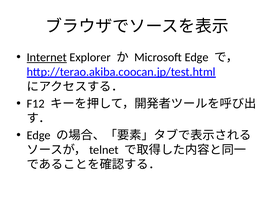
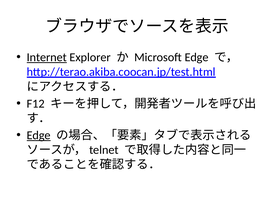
Edge at (39, 136) underline: none -> present
